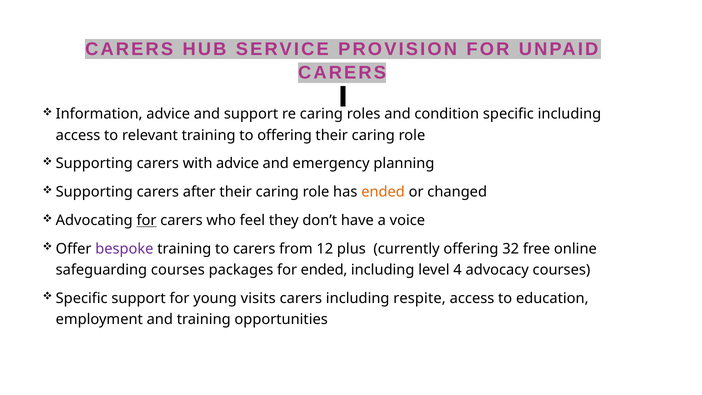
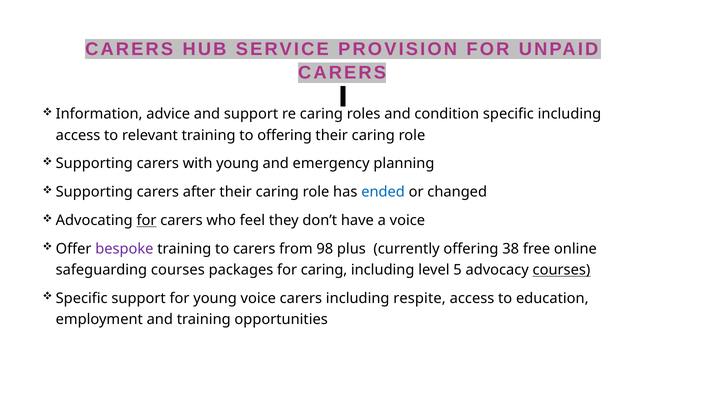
with advice: advice -> young
ended at (383, 192) colour: orange -> blue
12: 12 -> 98
32: 32 -> 38
for ended: ended -> caring
4: 4 -> 5
courses at (561, 270) underline: none -> present
young visits: visits -> voice
